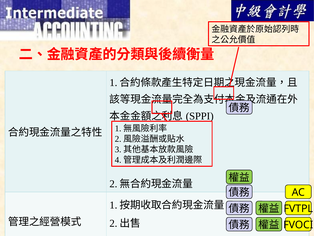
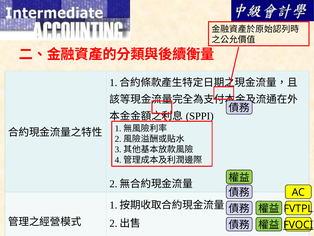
FVOCI underline: none -> present
